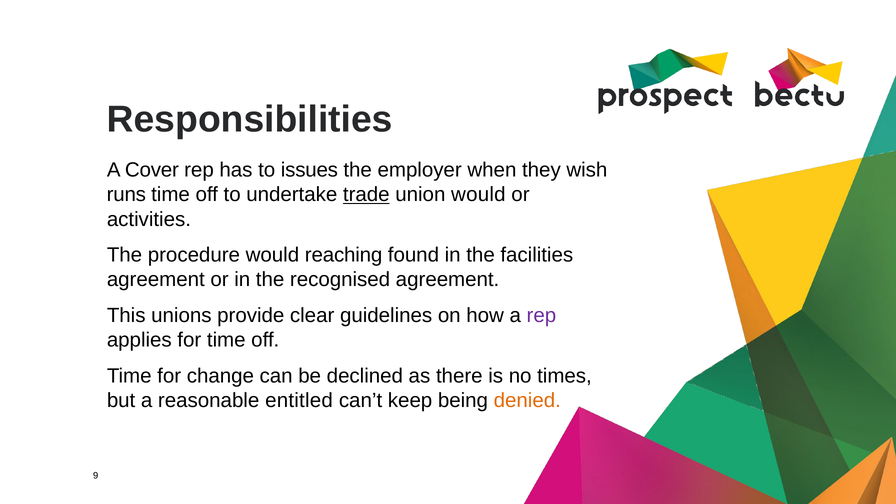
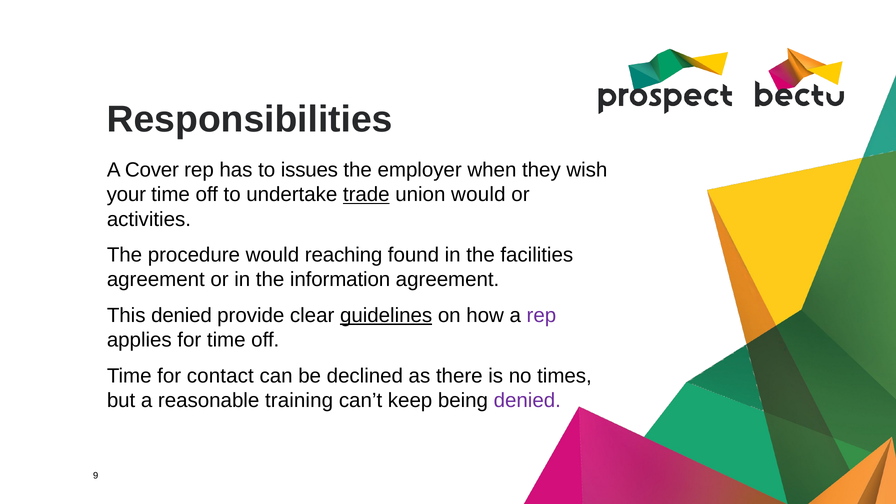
runs: runs -> your
recognised: recognised -> information
This unions: unions -> denied
guidelines underline: none -> present
change: change -> contact
entitled: entitled -> training
denied at (527, 401) colour: orange -> purple
